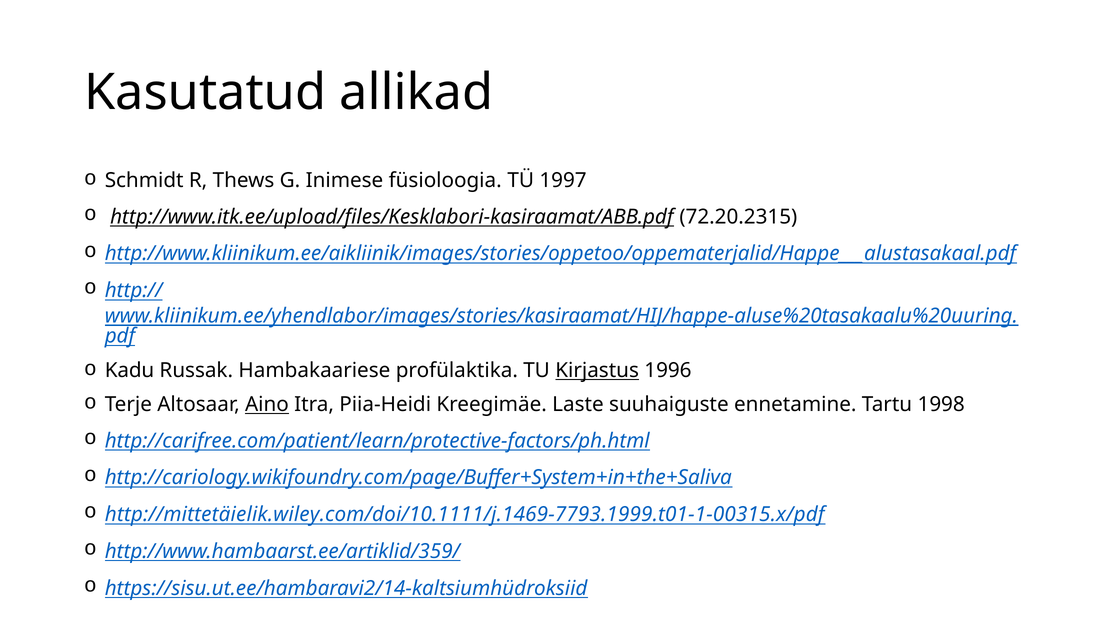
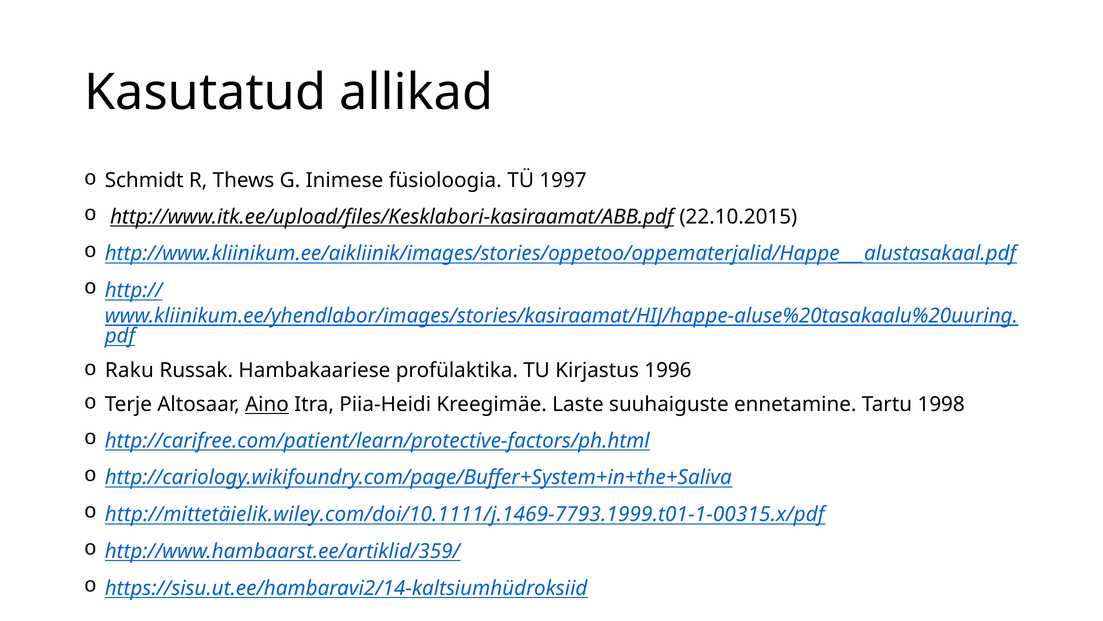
72.20.2315: 72.20.2315 -> 22.10.2015
Kadu: Kadu -> Raku
Kirjastus underline: present -> none
